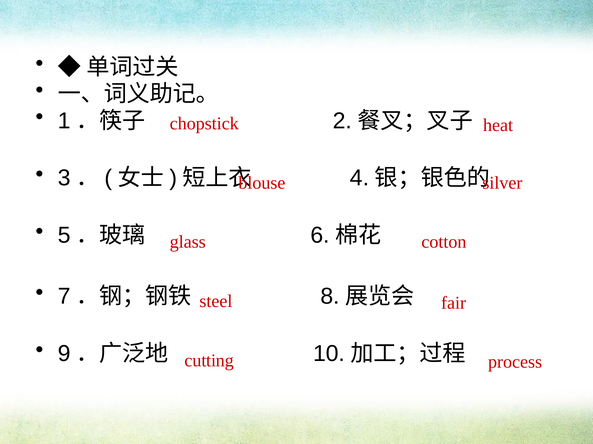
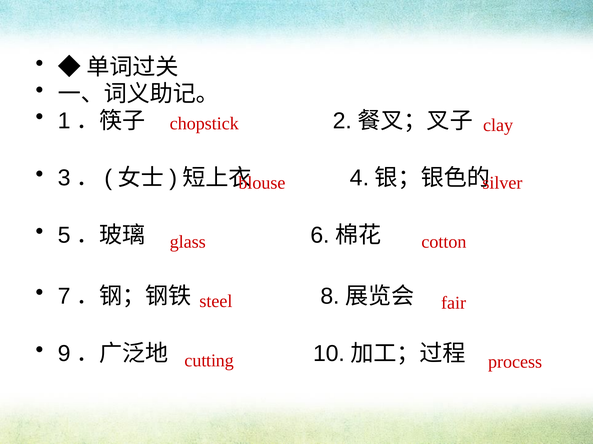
heat: heat -> clay
